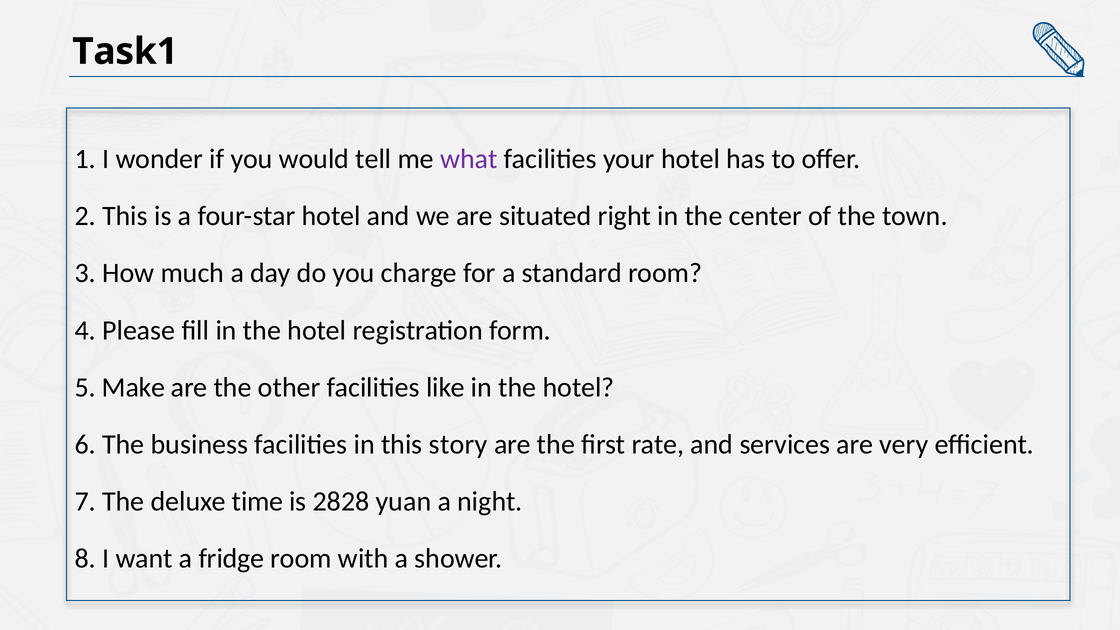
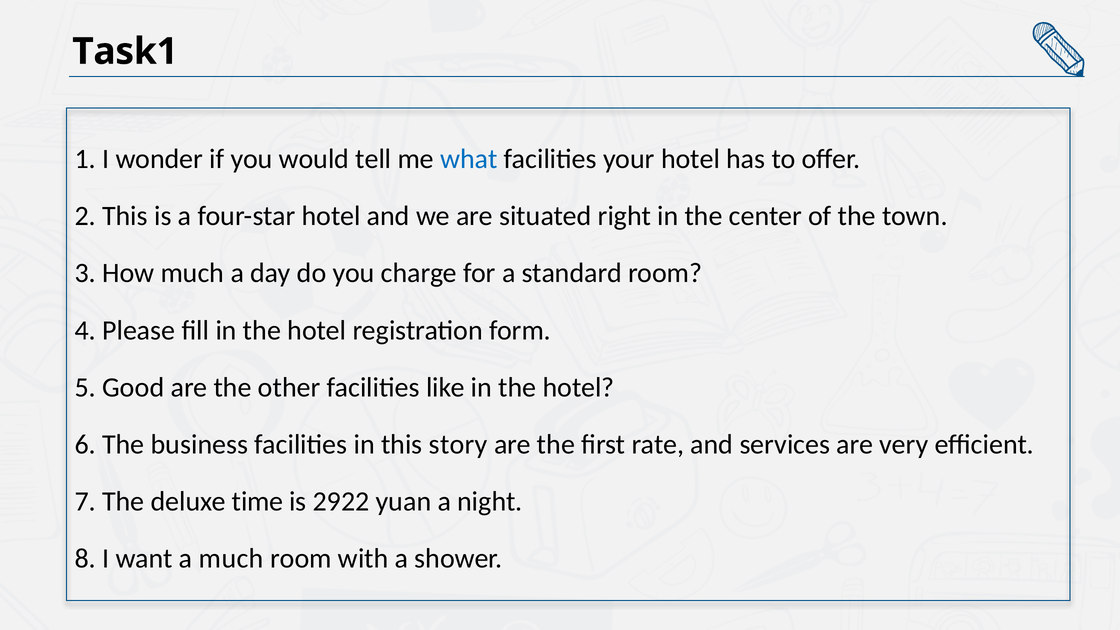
what colour: purple -> blue
Make: Make -> Good
2828: 2828 -> 2922
a fridge: fridge -> much
